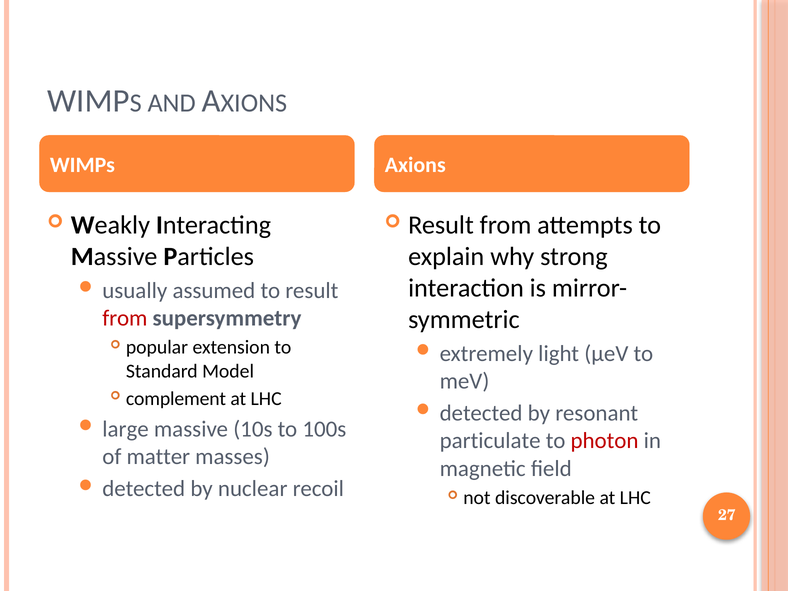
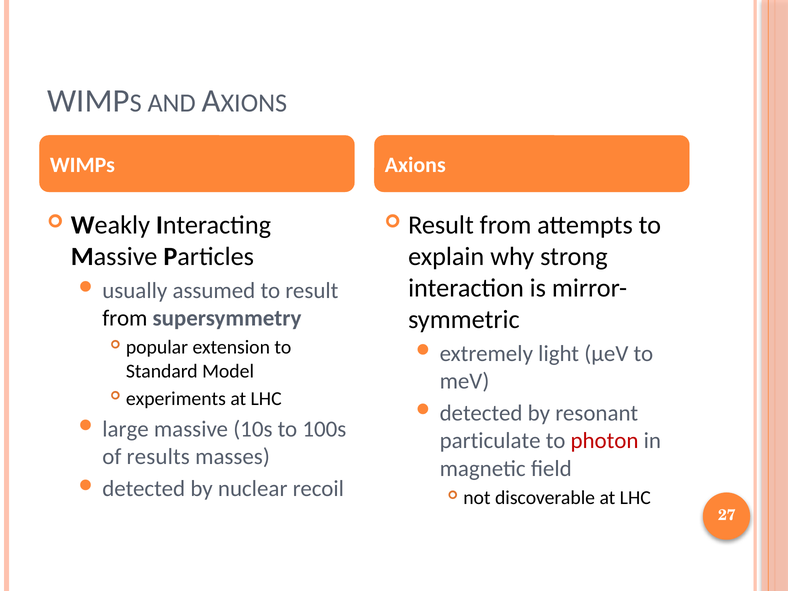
from at (125, 318) colour: red -> black
complement: complement -> experiments
matter: matter -> results
